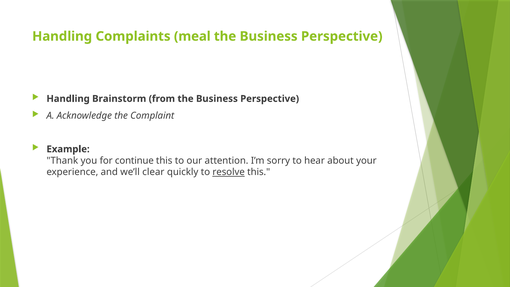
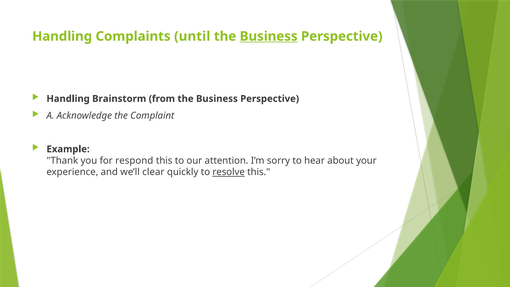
meal: meal -> until
Business at (269, 36) underline: none -> present
continue: continue -> respond
